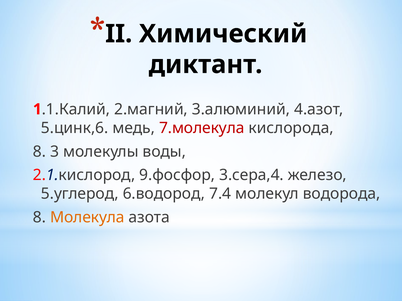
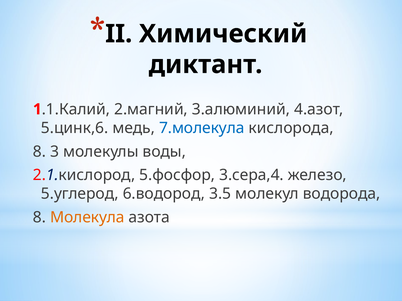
7.молекула colour: red -> blue
9.фосфор: 9.фосфор -> 5.фосфор
7.4: 7.4 -> 3.5
